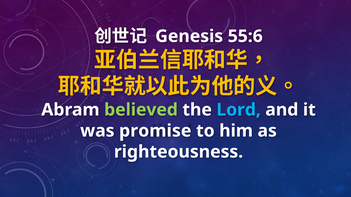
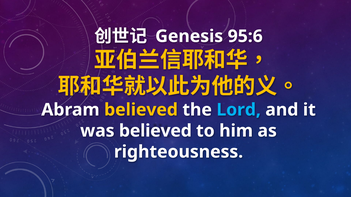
55:6: 55:6 -> 95:6
believed at (141, 110) colour: light green -> yellow
was promise: promise -> believed
